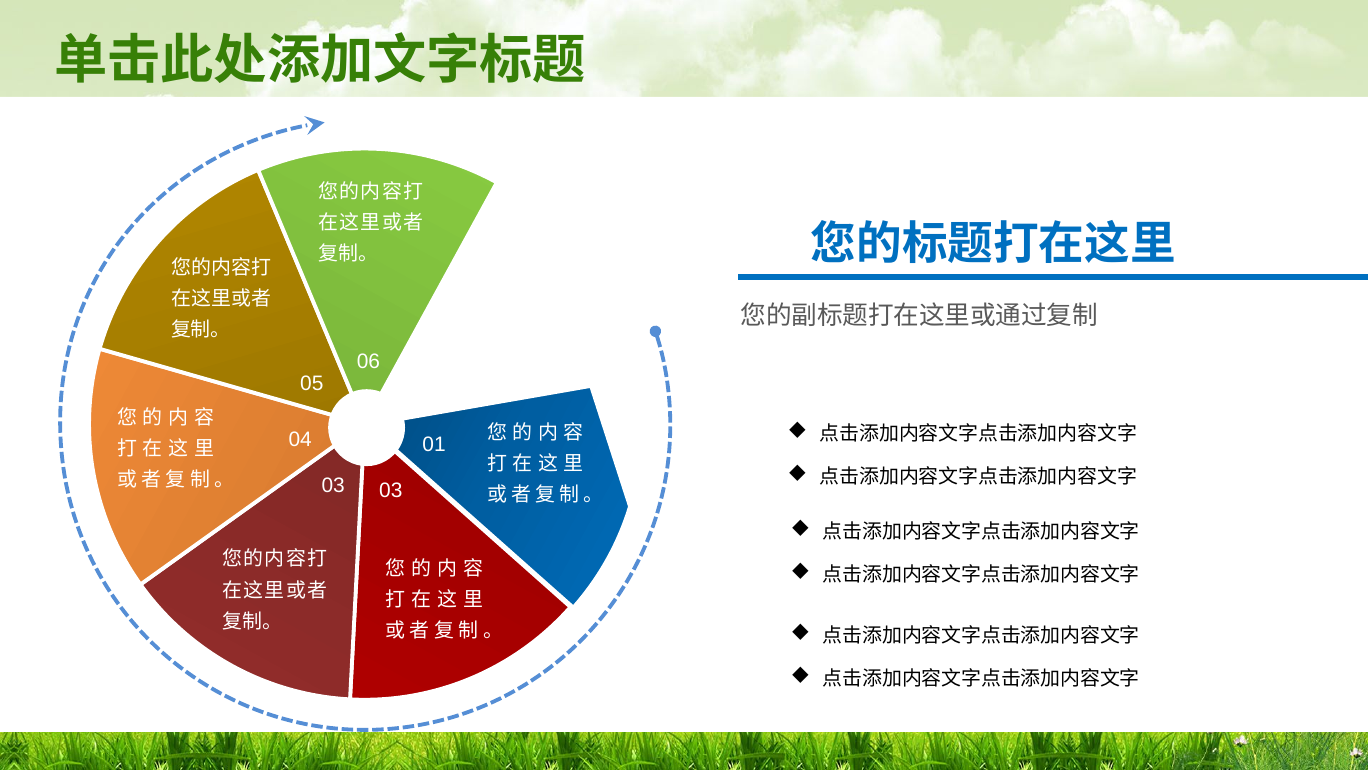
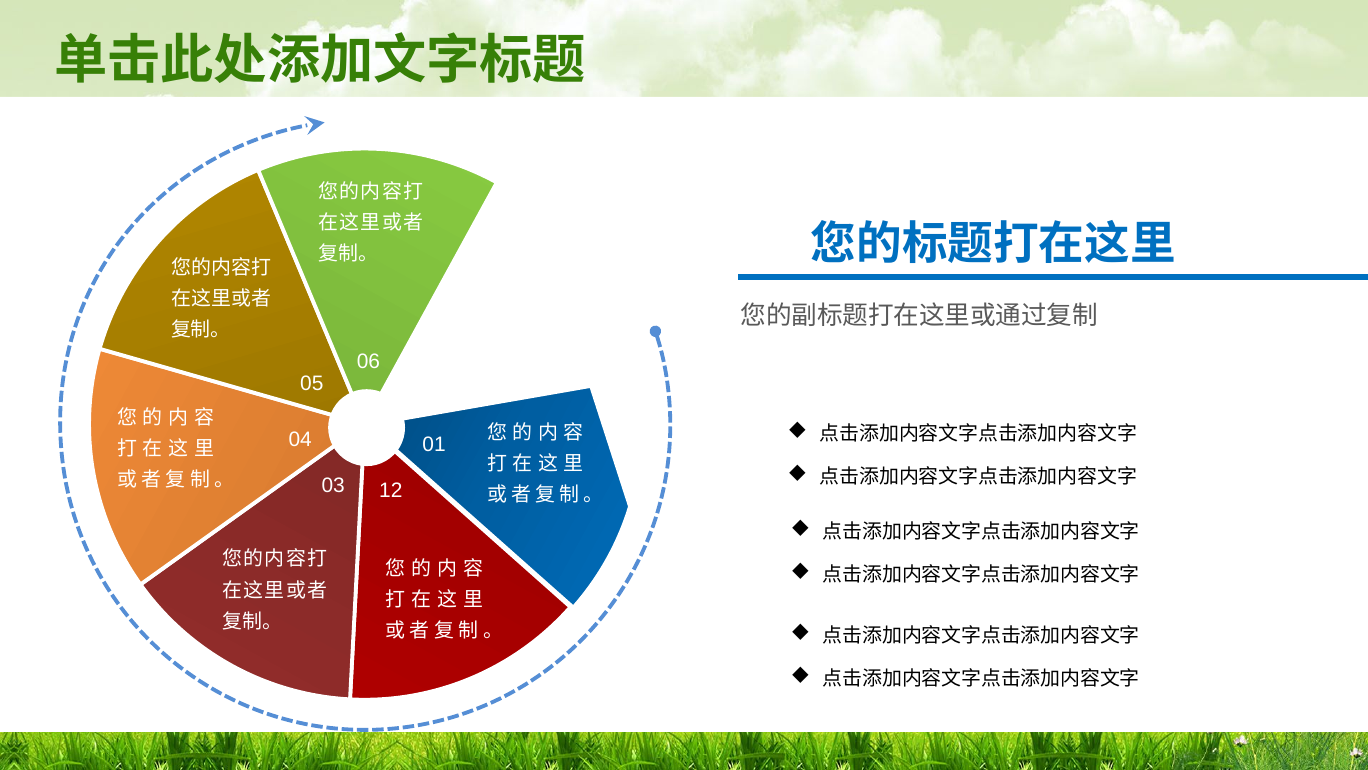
03 03: 03 -> 12
